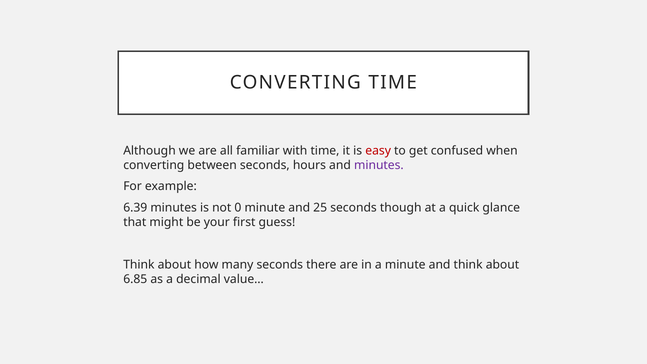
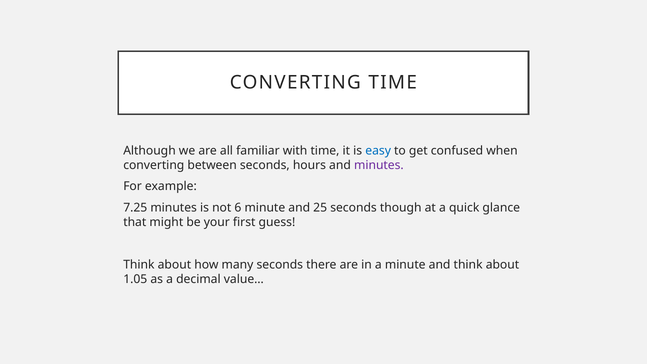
easy colour: red -> blue
6.39: 6.39 -> 7.25
0: 0 -> 6
6.85: 6.85 -> 1.05
